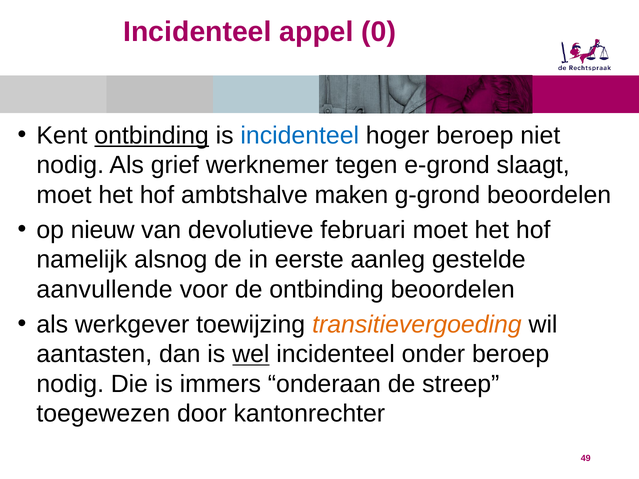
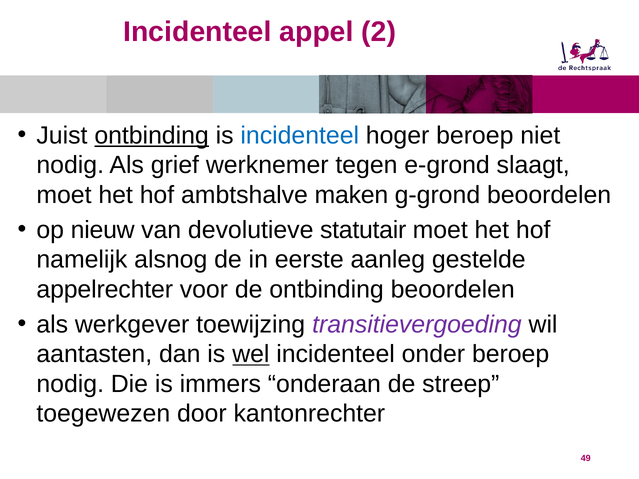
0: 0 -> 2
Kent: Kent -> Juist
februari: februari -> statutair
aanvullende: aanvullende -> appelrechter
transitievergoeding colour: orange -> purple
